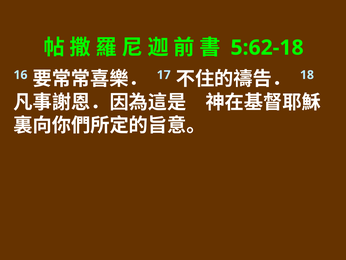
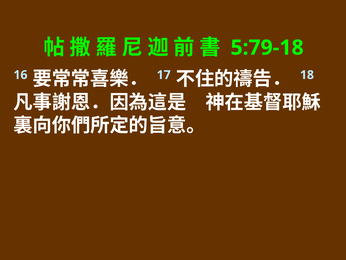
5:62-18: 5:62-18 -> 5:79-18
